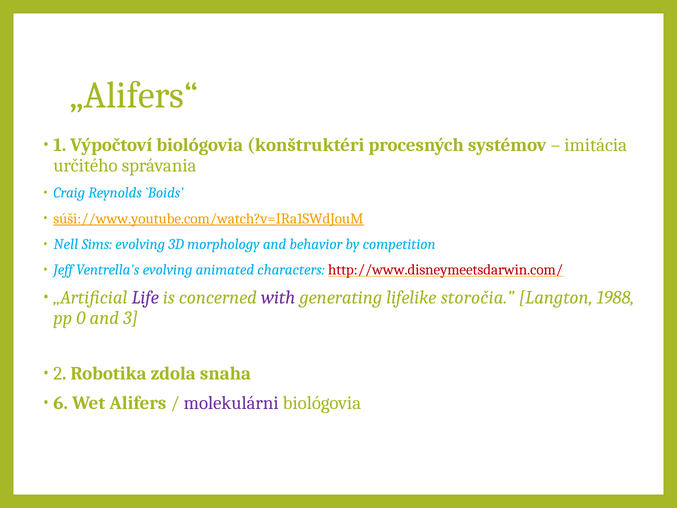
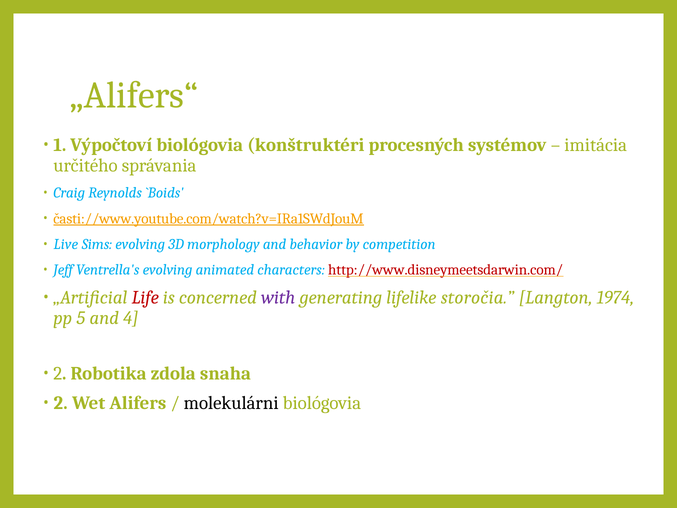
súši://www.youtube.com/watch?v=IRa1SWdJouM: súši://www.youtube.com/watch?v=IRa1SWdJouM -> časti://www.youtube.com/watch?v=IRa1SWdJouM
Nell: Nell -> Live
Life colour: purple -> red
1988: 1988 -> 1974
0: 0 -> 5
3: 3 -> 4
6 at (61, 403): 6 -> 2
molekulárni colour: purple -> black
